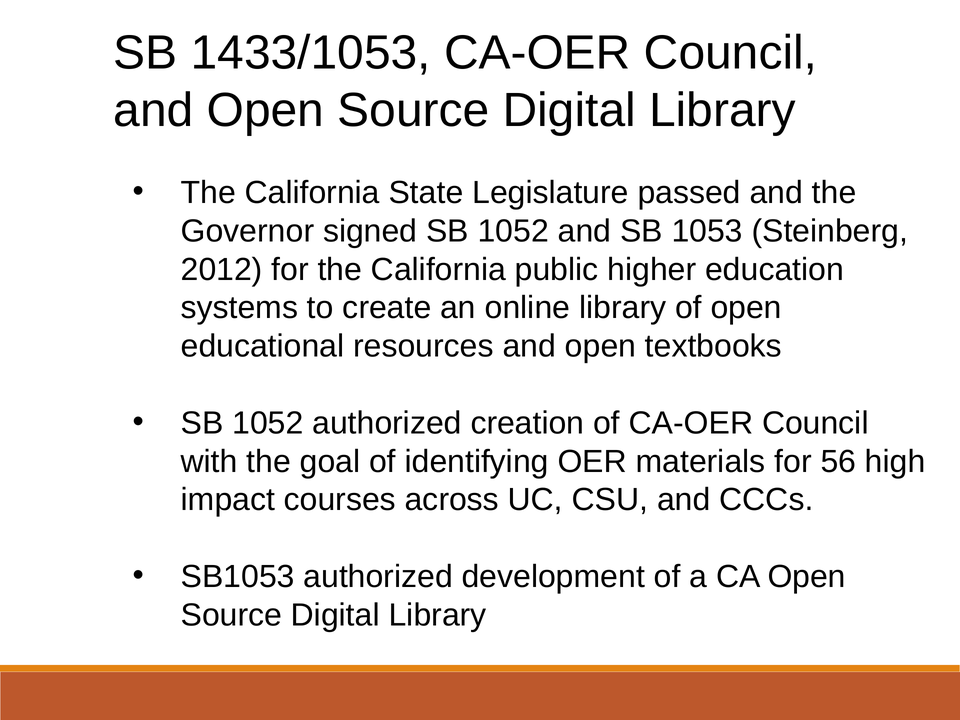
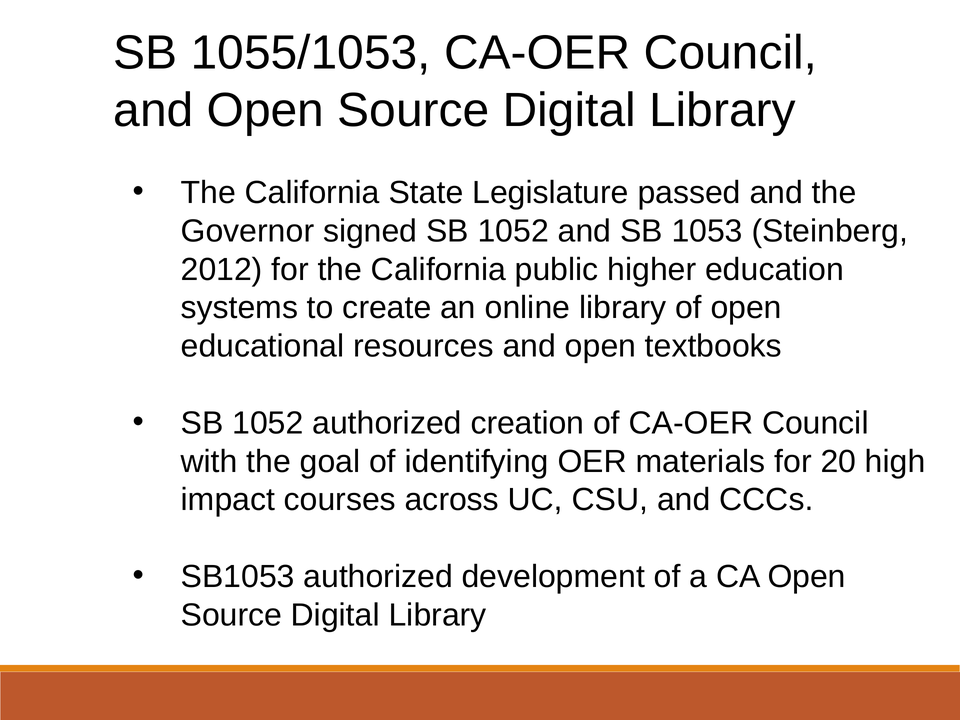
1433/1053: 1433/1053 -> 1055/1053
56: 56 -> 20
